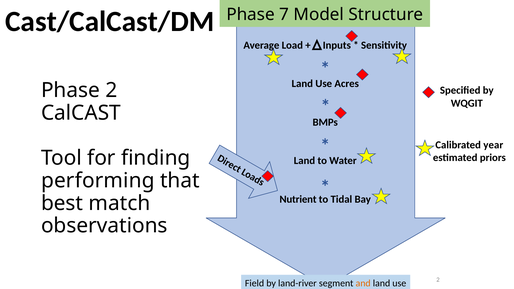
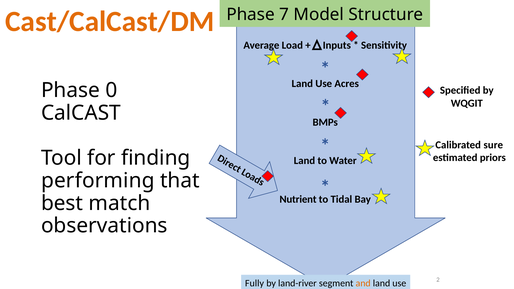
Cast/CalCast/DM colour: black -> orange
Phase 2: 2 -> 0
year: year -> sure
Field: Field -> Fully
